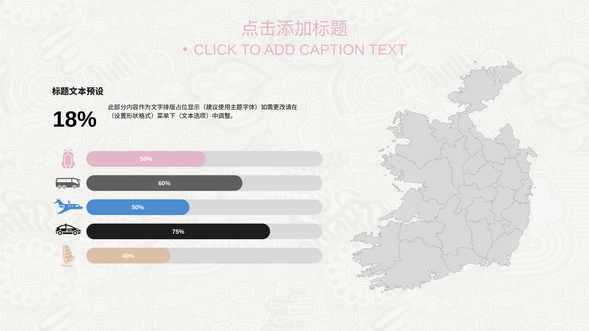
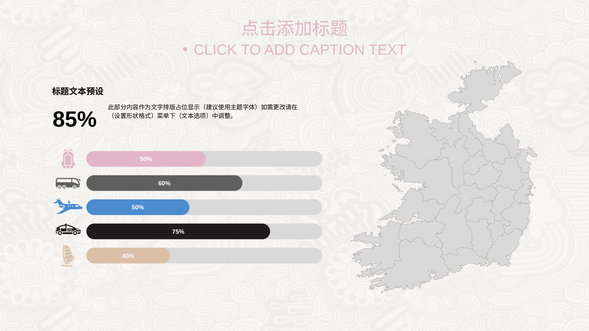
18%: 18% -> 85%
